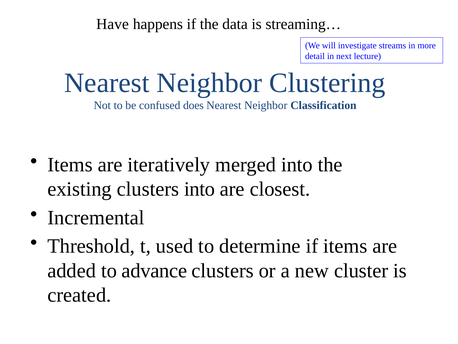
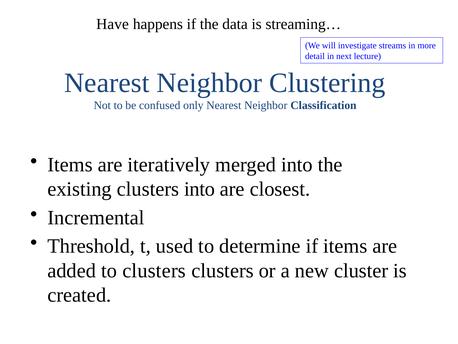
does: does -> only
to advance: advance -> clusters
